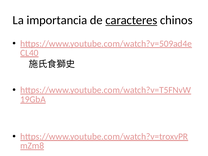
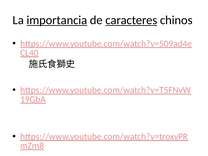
importancia underline: none -> present
